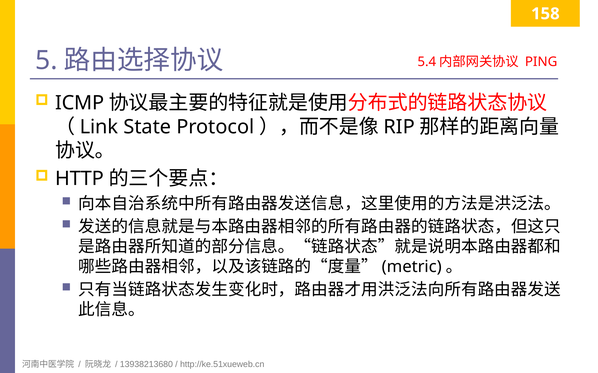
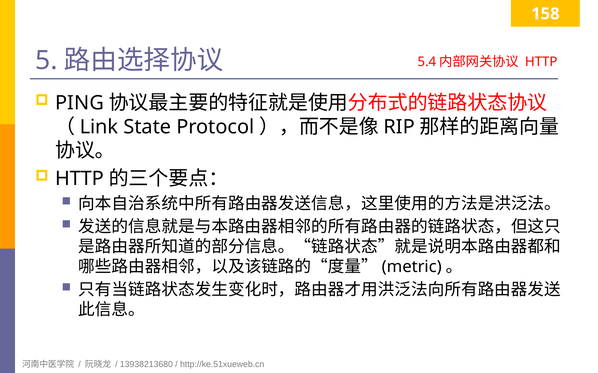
PING at (541, 62): PING -> HTTP
ICMP: ICMP -> PING
